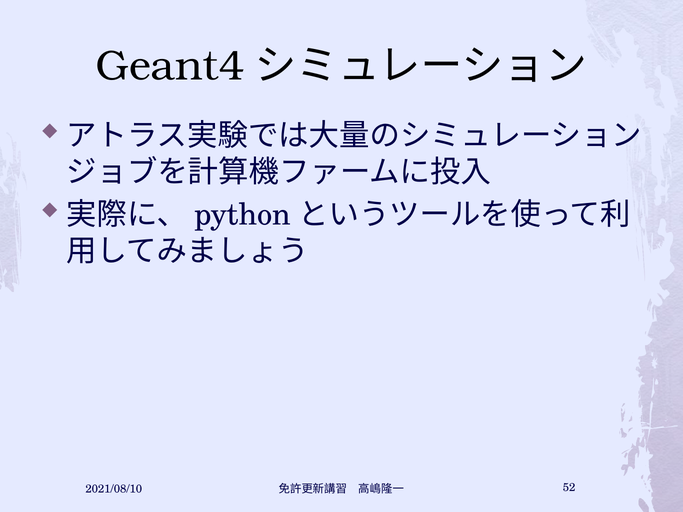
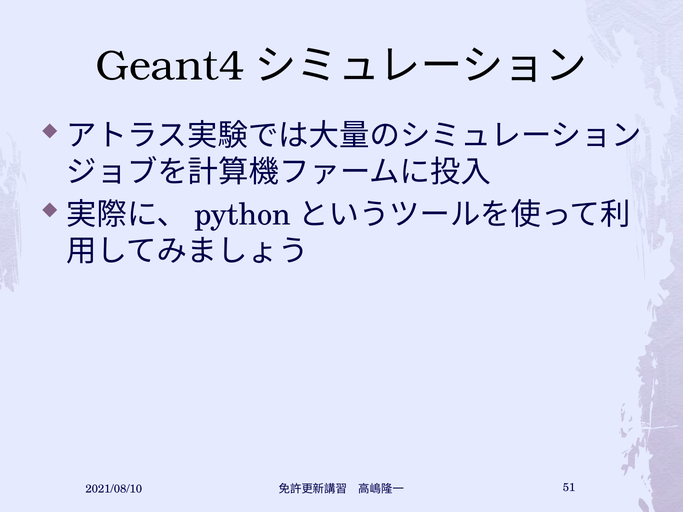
52: 52 -> 51
